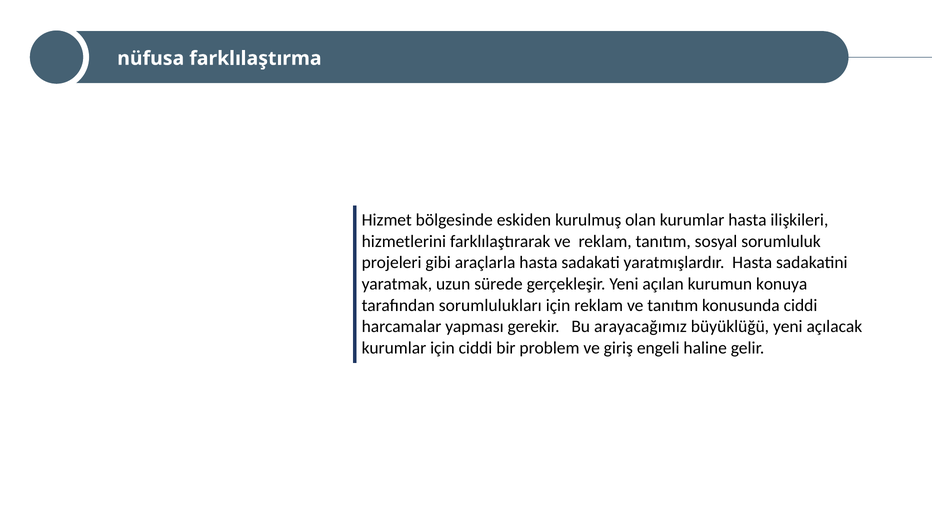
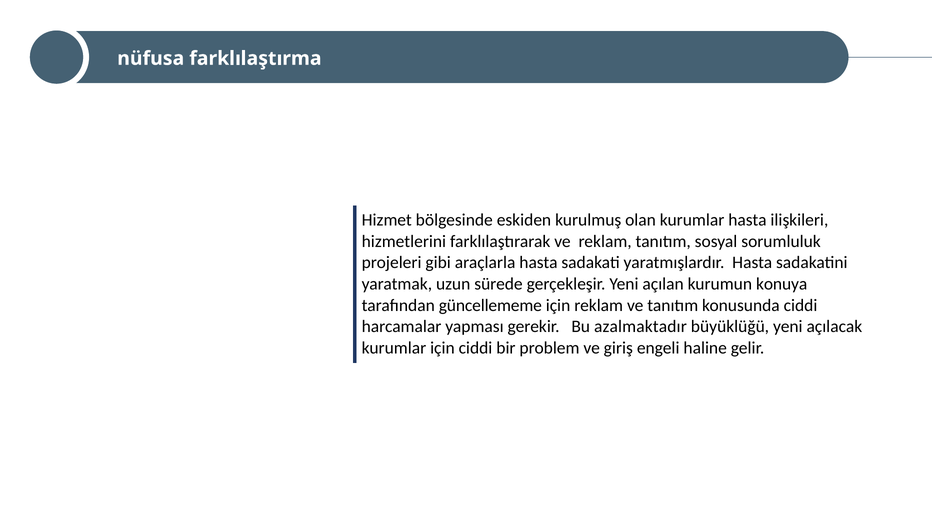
sorumlulukları: sorumlulukları -> güncellememe
arayacağımız: arayacağımız -> azalmaktadır
